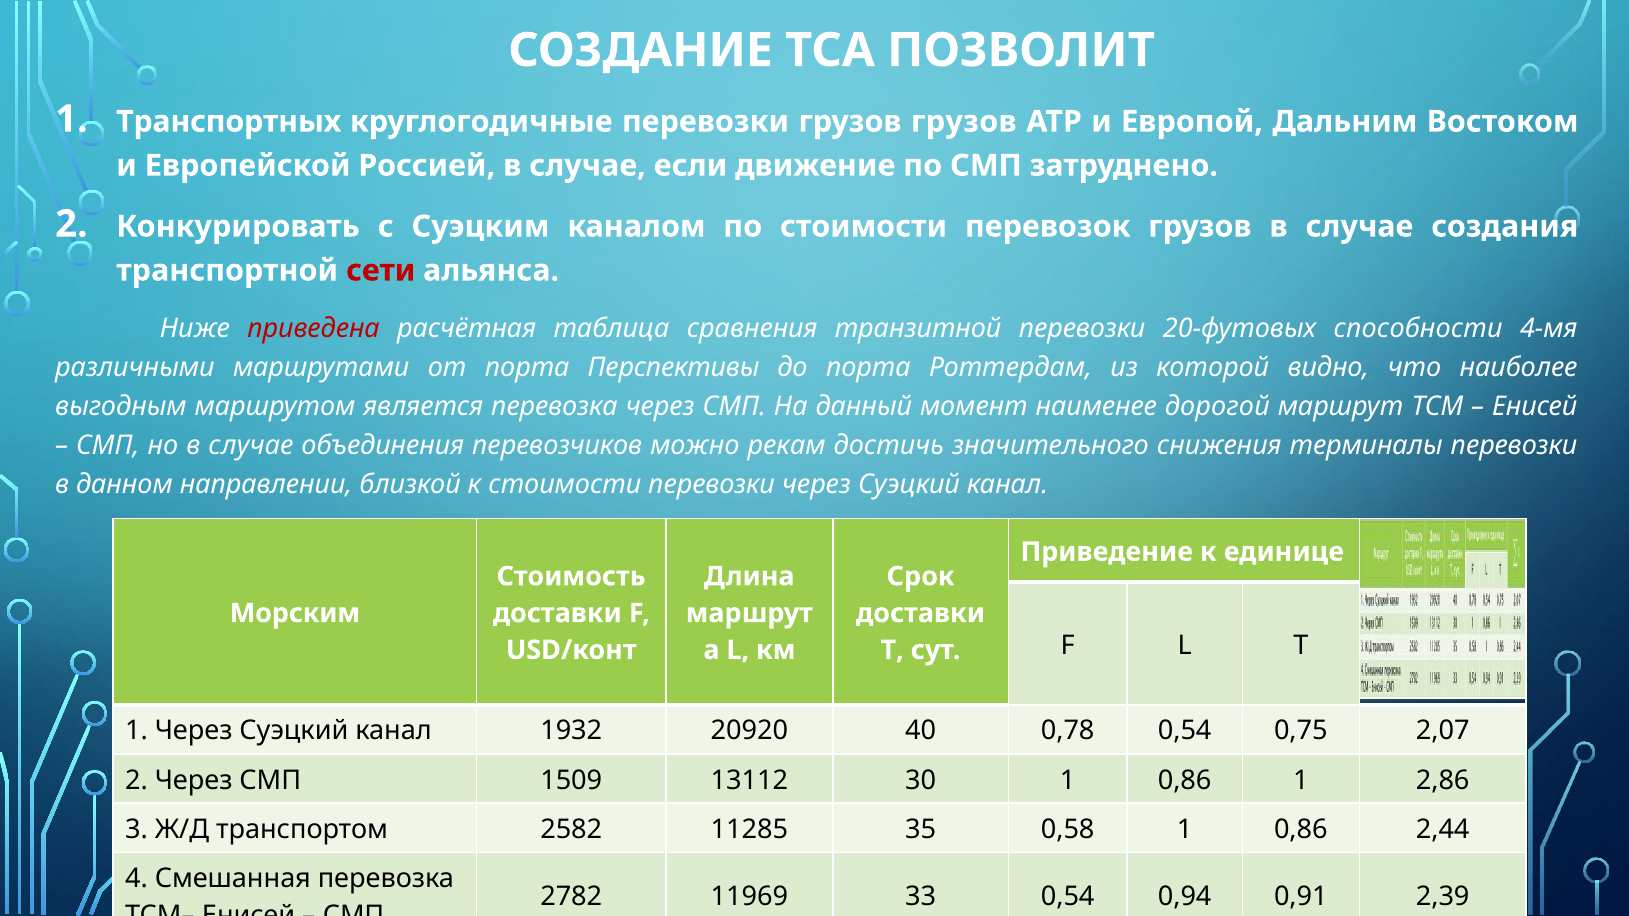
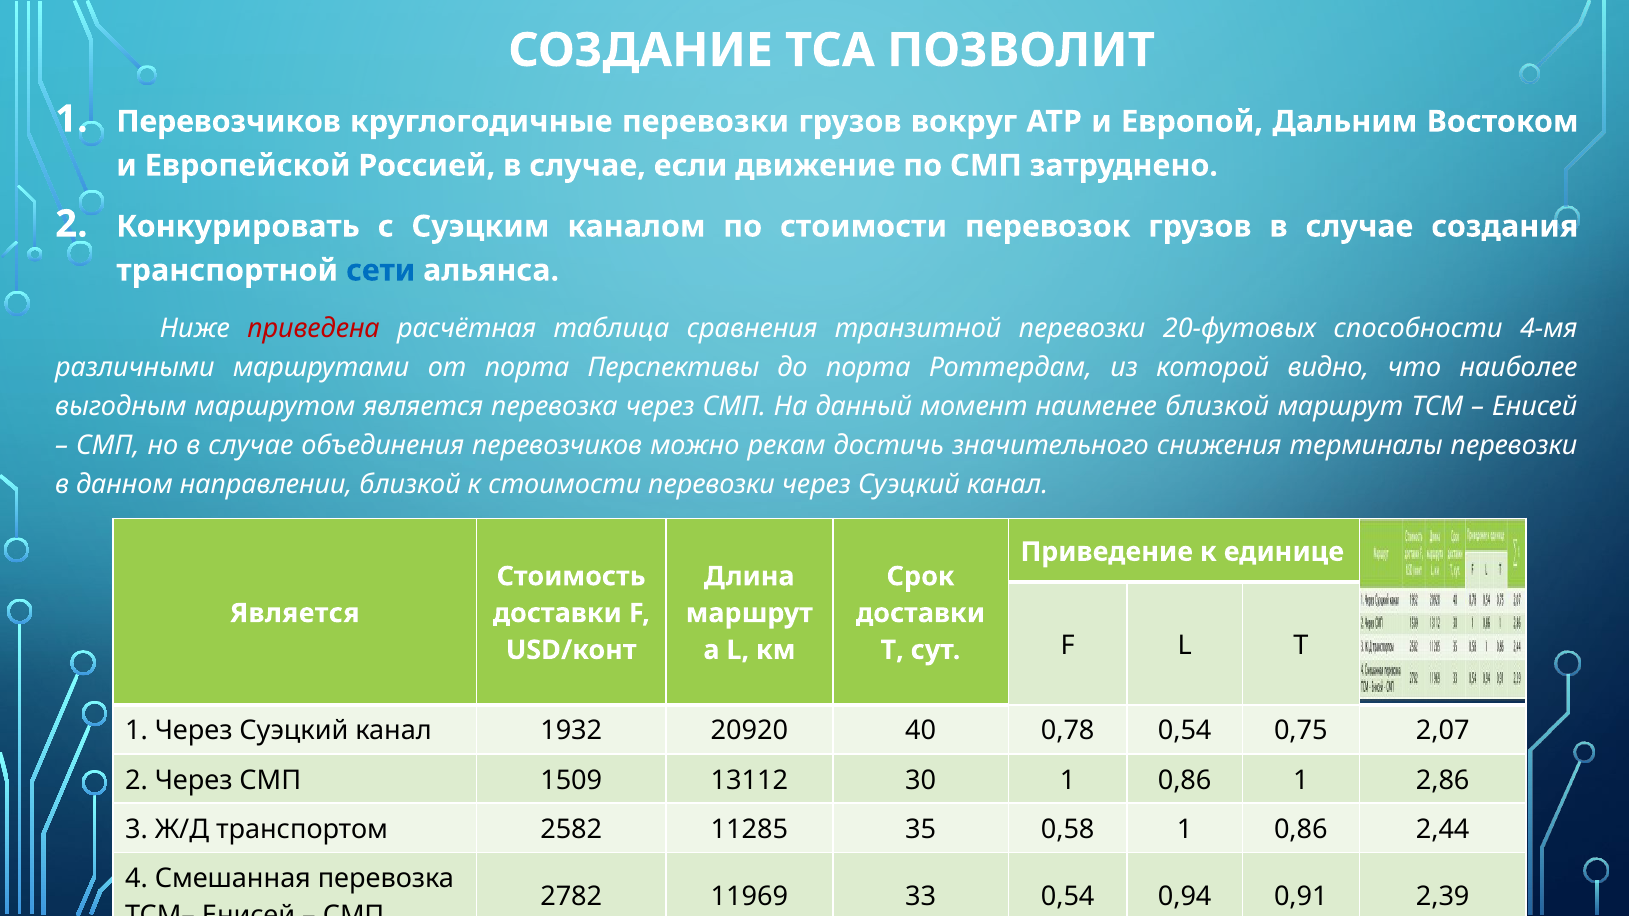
Транспортных at (229, 122): Транспортных -> Перевозчиков
грузов грузов: грузов -> вокруг
сети colour: red -> blue
наименее дорогой: дорогой -> близкой
Морским at (295, 613): Морским -> Является
